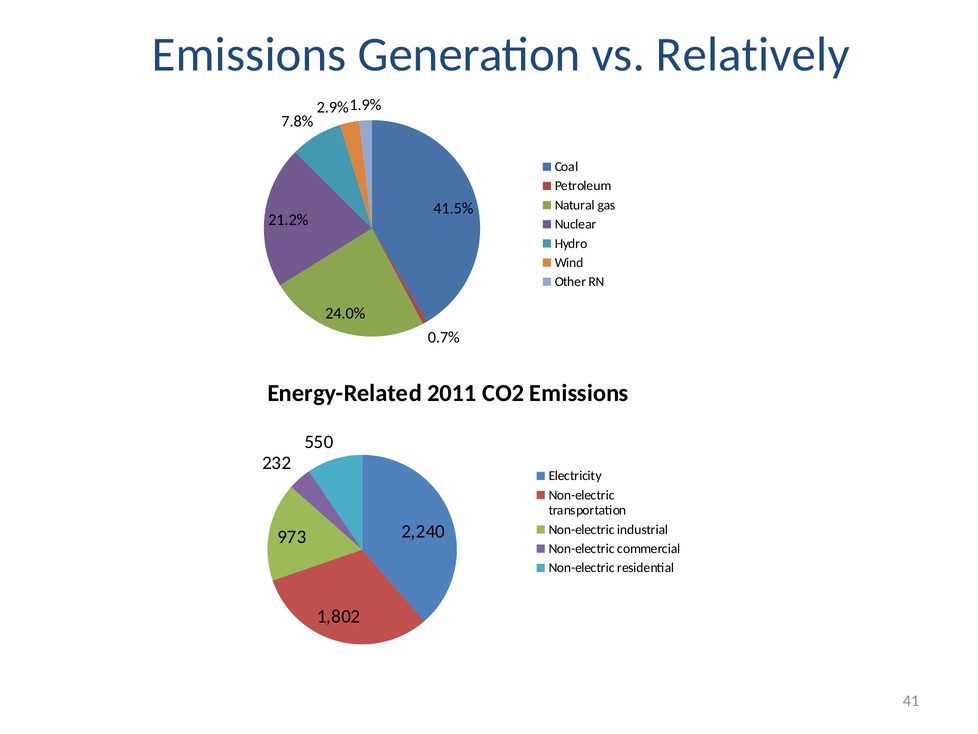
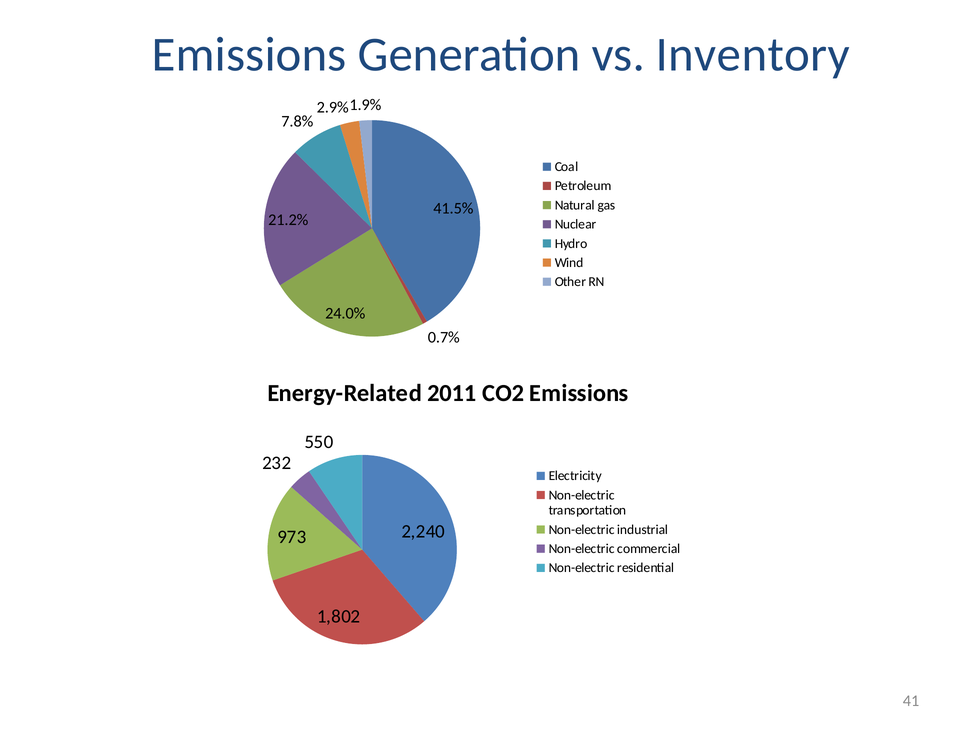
Relatively: Relatively -> Inventory
